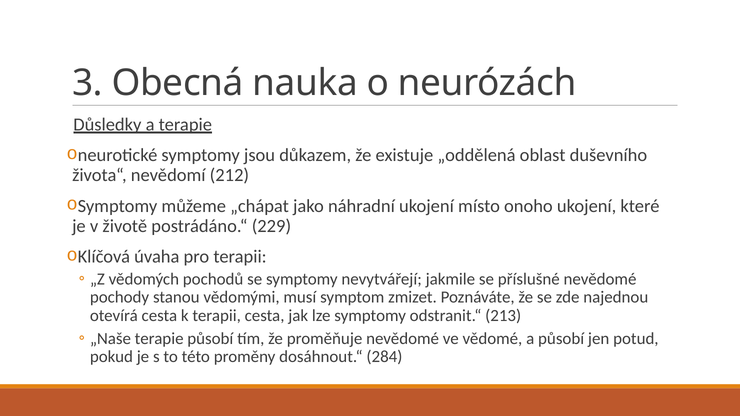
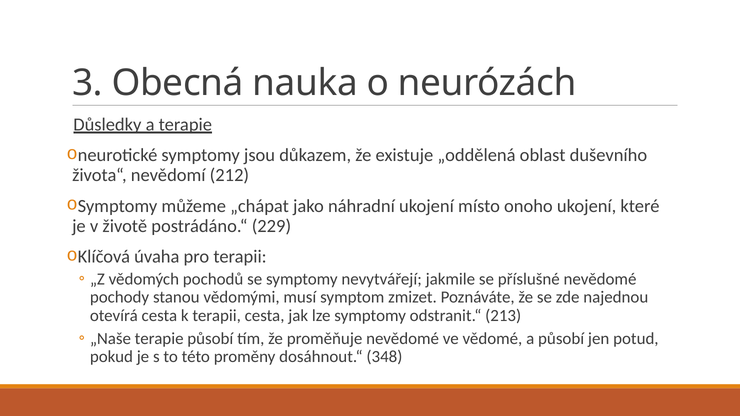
284: 284 -> 348
